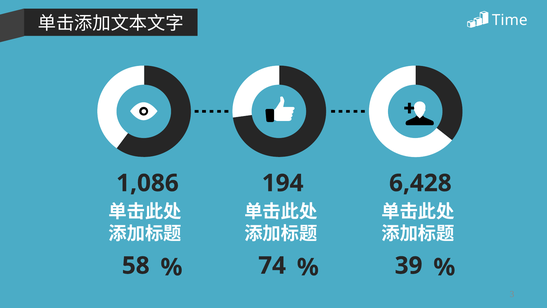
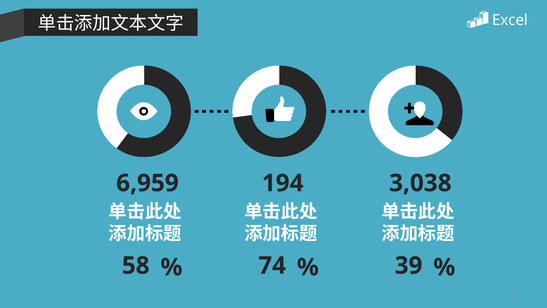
Time: Time -> Excel
1,086: 1,086 -> 6,959
6,428: 6,428 -> 3,038
